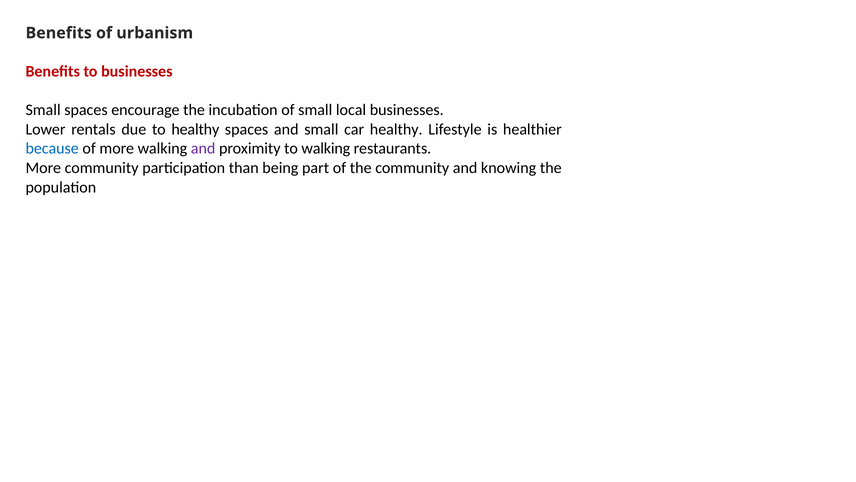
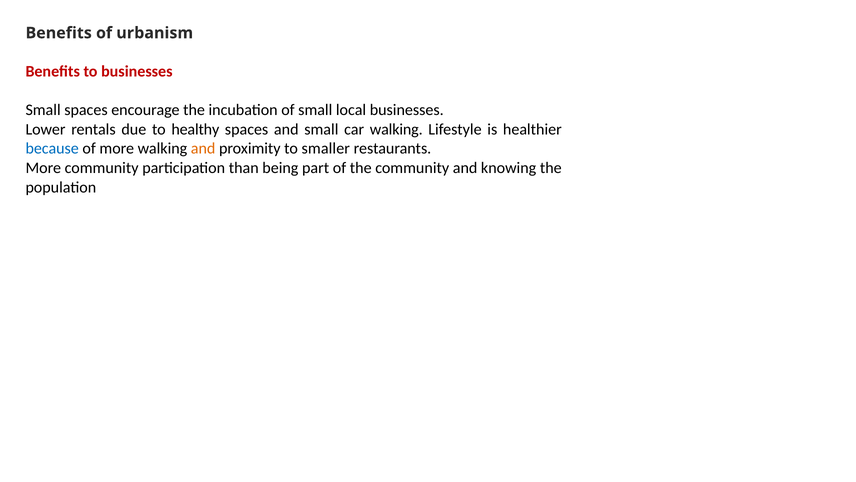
car healthy: healthy -> walking
and at (203, 149) colour: purple -> orange
to walking: walking -> smaller
